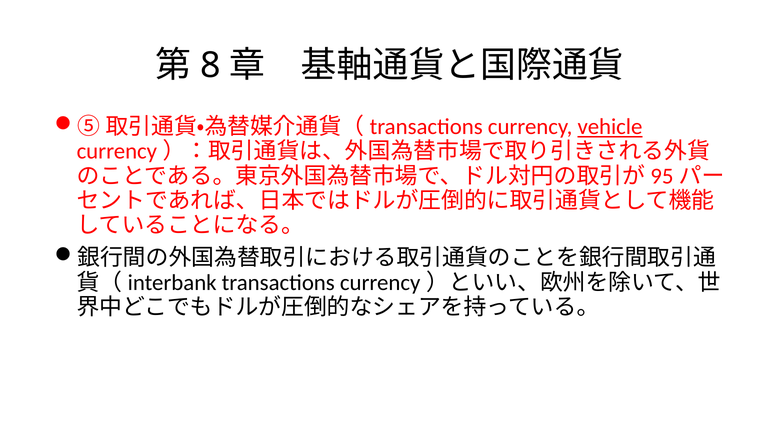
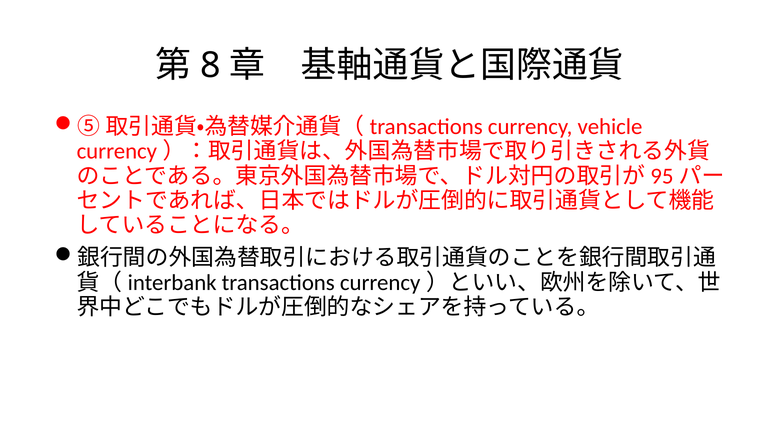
vehicle underline: present -> none
